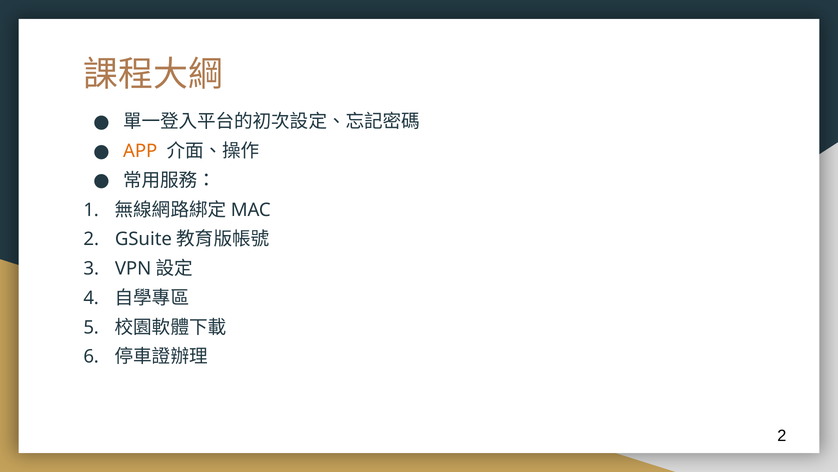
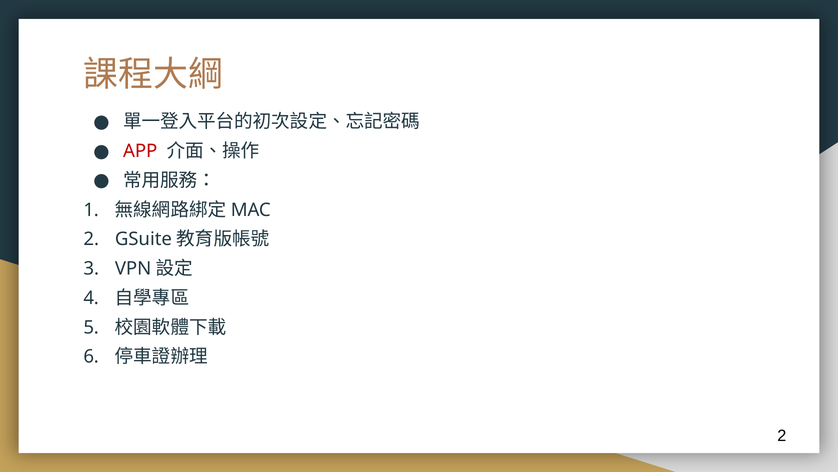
APP colour: orange -> red
